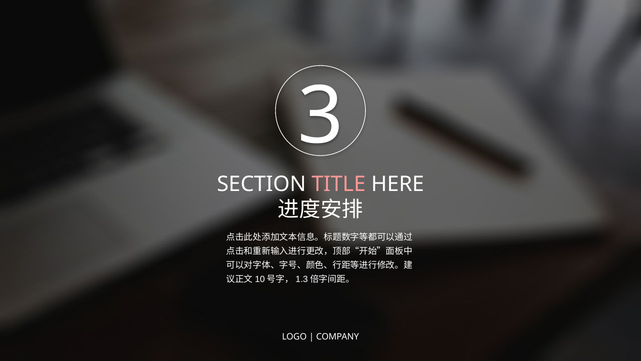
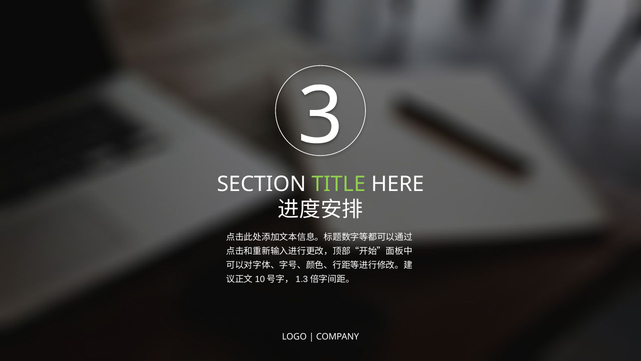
TITLE colour: pink -> light green
